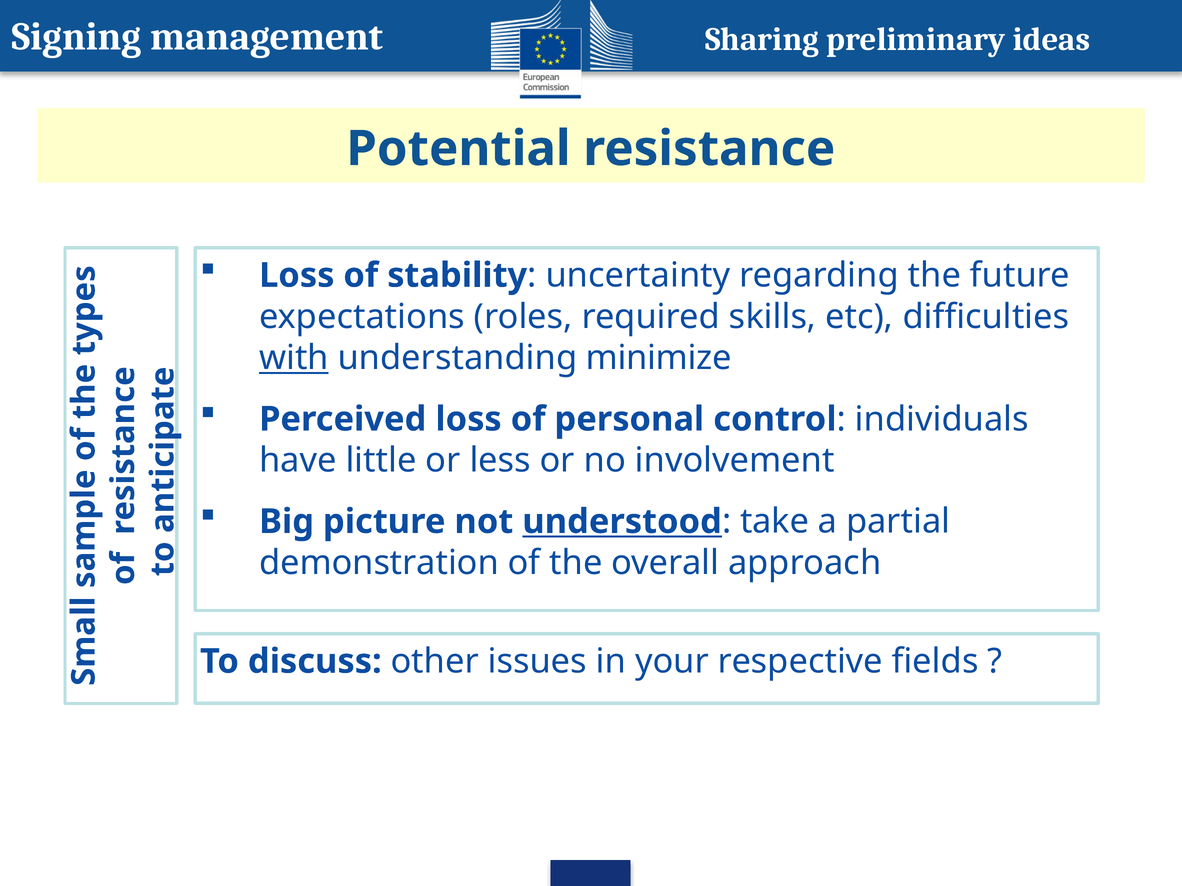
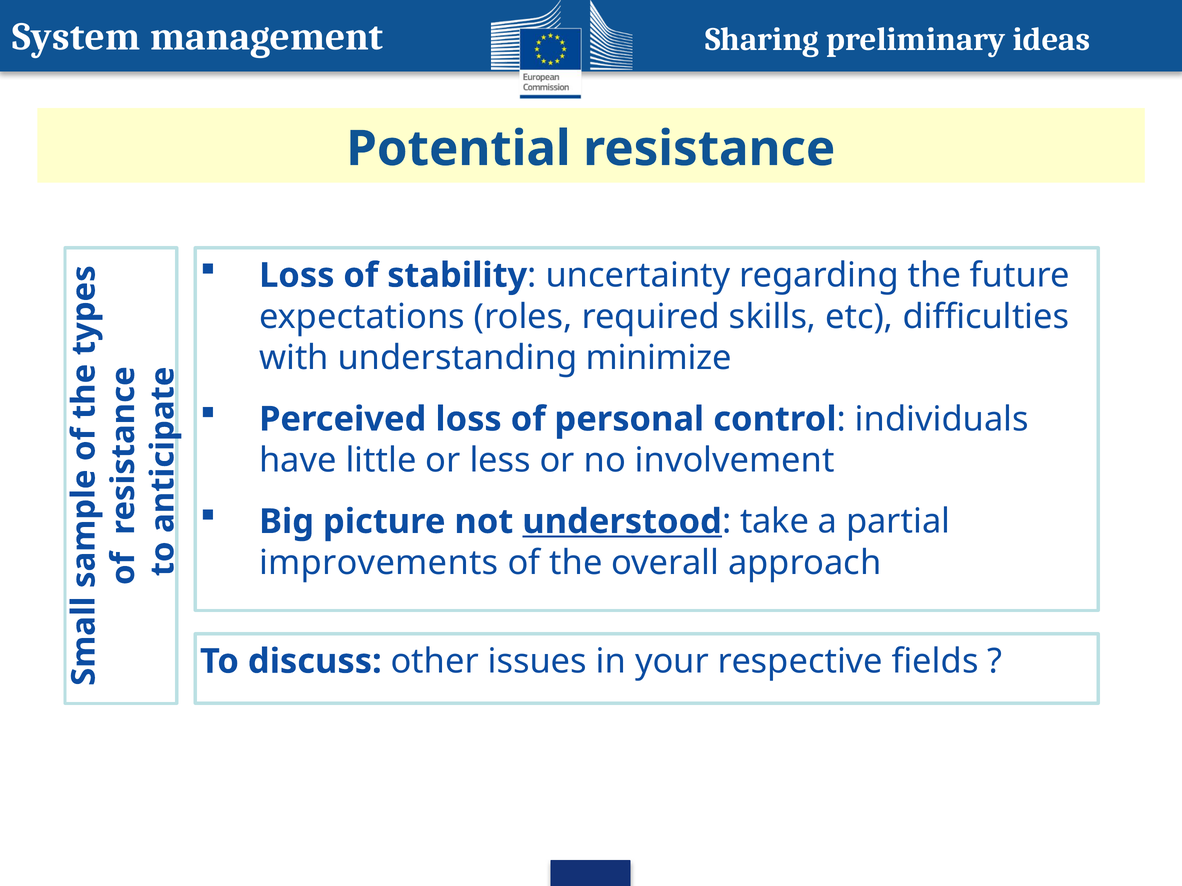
Signing: Signing -> System
with underline: present -> none
demonstration: demonstration -> improvements
